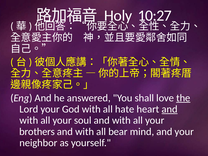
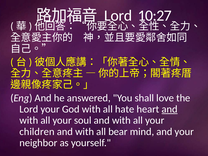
Holy at (118, 16): Holy -> Lord
the underline: present -> none
brothers: brothers -> children
